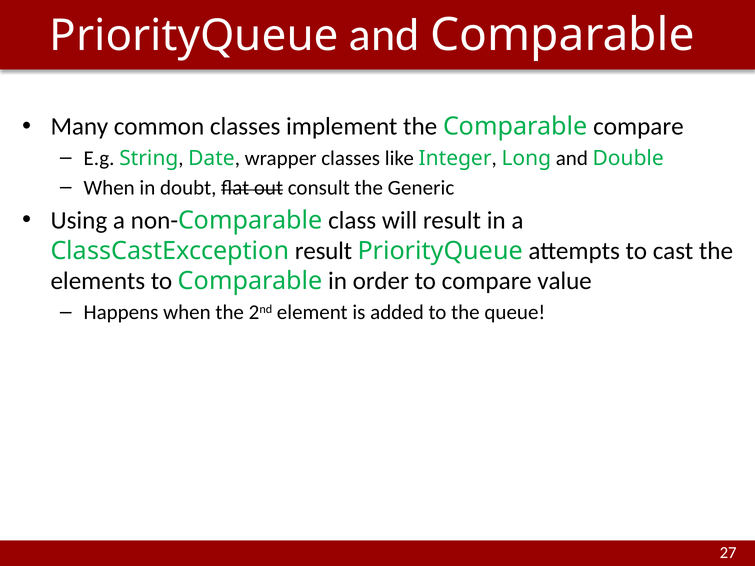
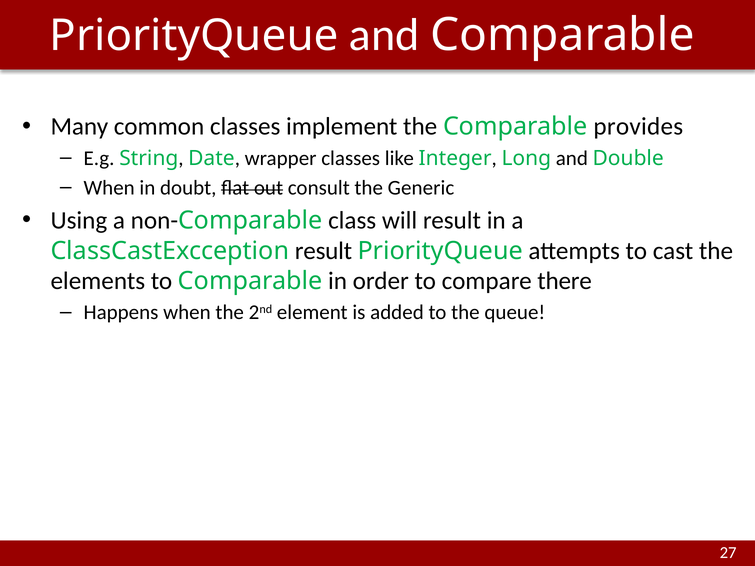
Comparable compare: compare -> provides
value: value -> there
